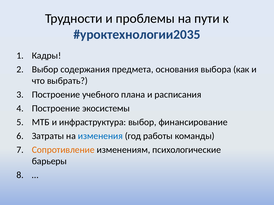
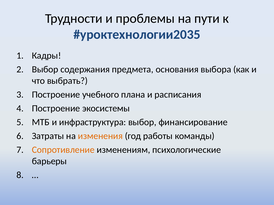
изменения colour: blue -> orange
